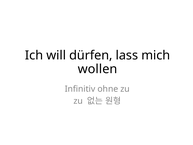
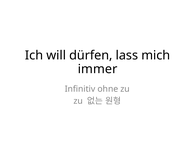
wollen: wollen -> immer
